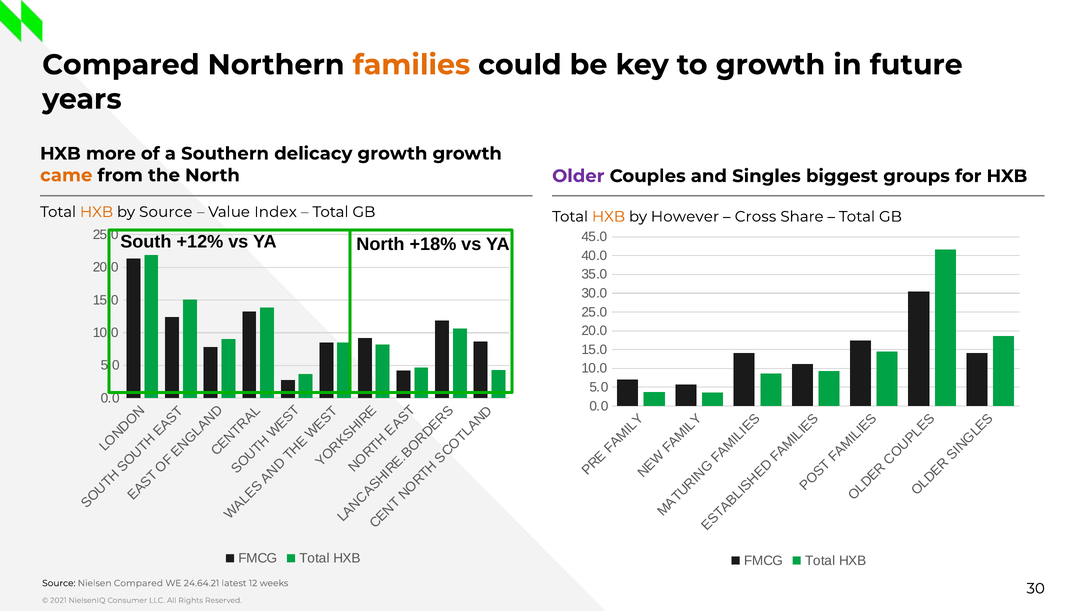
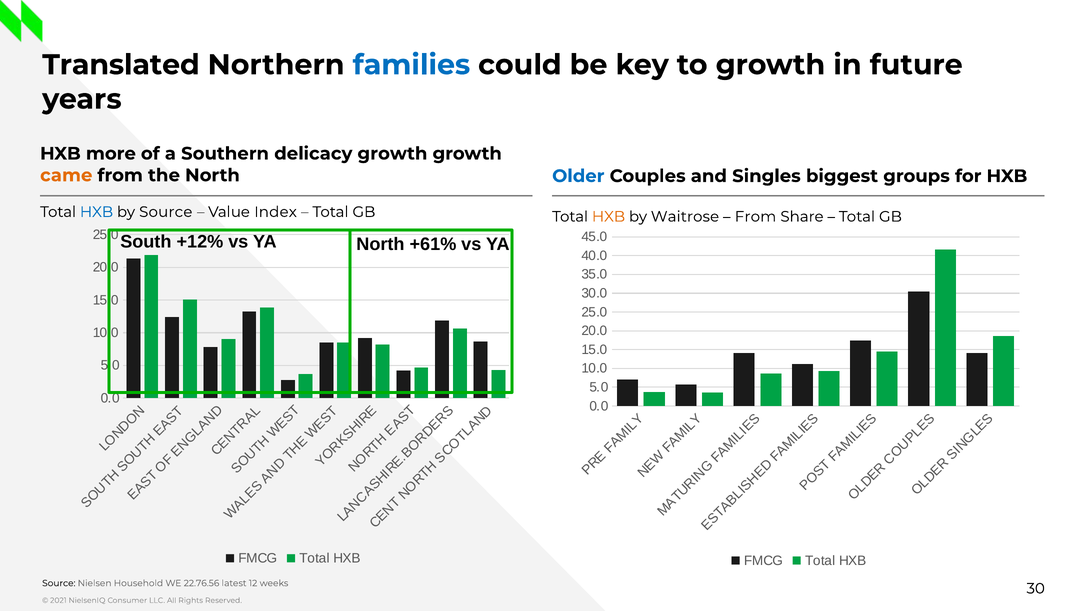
Compared at (121, 65): Compared -> Translated
families colour: orange -> blue
Older colour: purple -> blue
HXB at (97, 212) colour: orange -> blue
However: However -> Waitrose
Cross at (755, 217): Cross -> From
+18%: +18% -> +61%
Nielsen Compared: Compared -> Household
24.64.21: 24.64.21 -> 22.76.56
